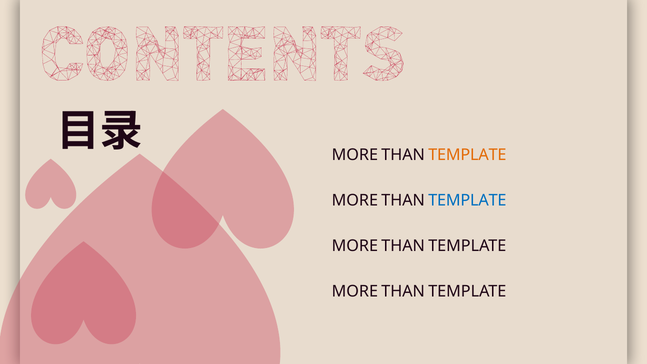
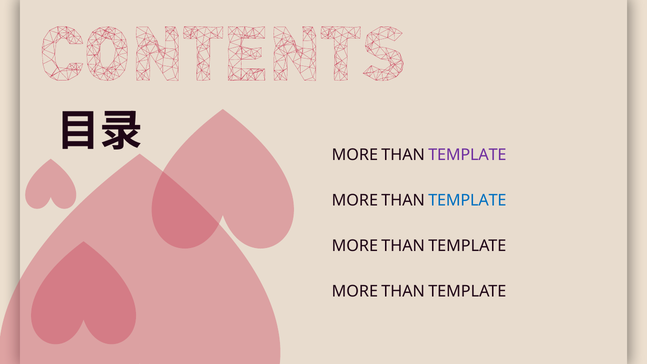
TEMPLATE at (467, 155) colour: orange -> purple
